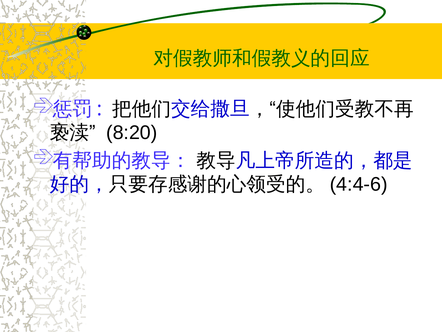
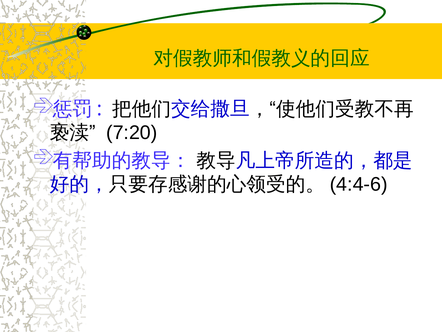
8:20: 8:20 -> 7:20
